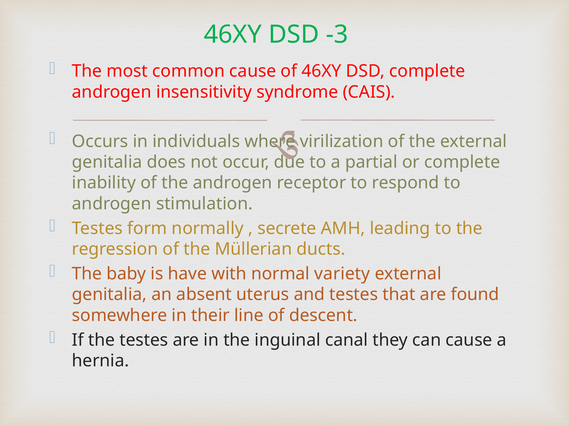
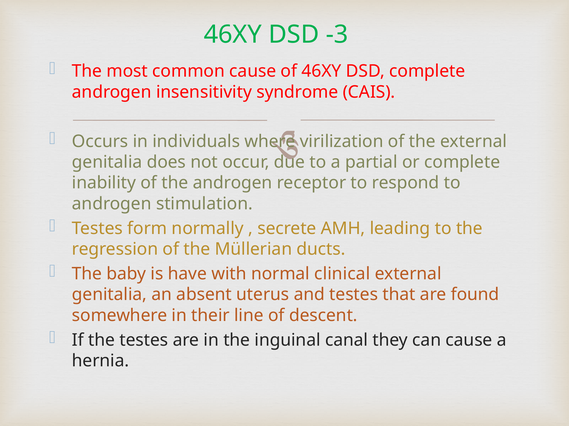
variety: variety -> clinical
